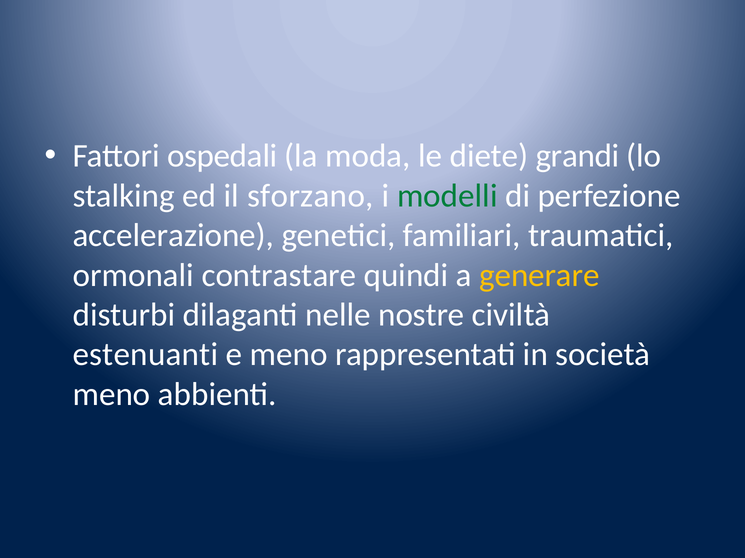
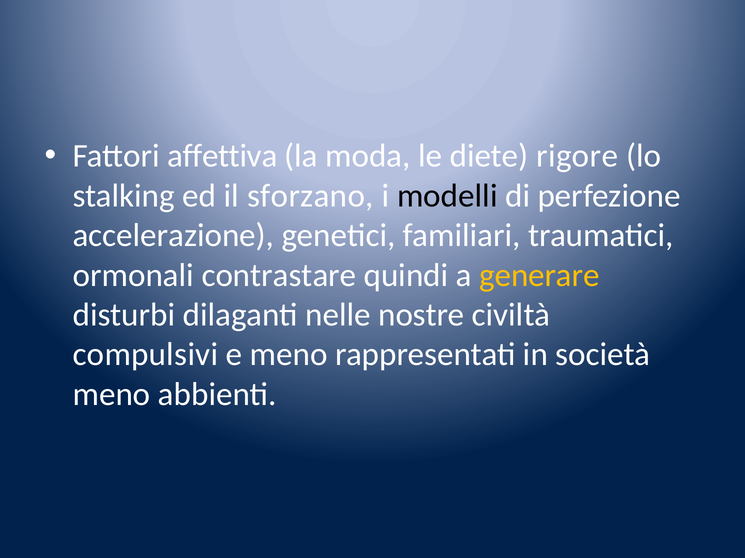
ospedali: ospedali -> affettiva
grandi: grandi -> rigore
modelli colour: green -> black
estenuanti: estenuanti -> compulsivi
